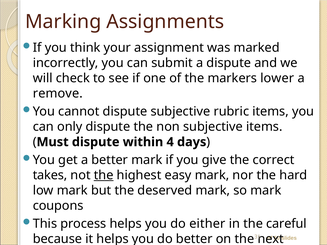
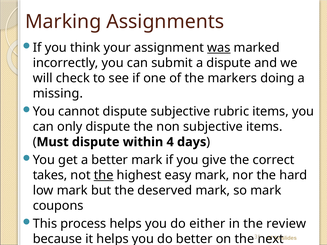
was underline: none -> present
lower: lower -> doing
remove: remove -> missing
careful: careful -> review
